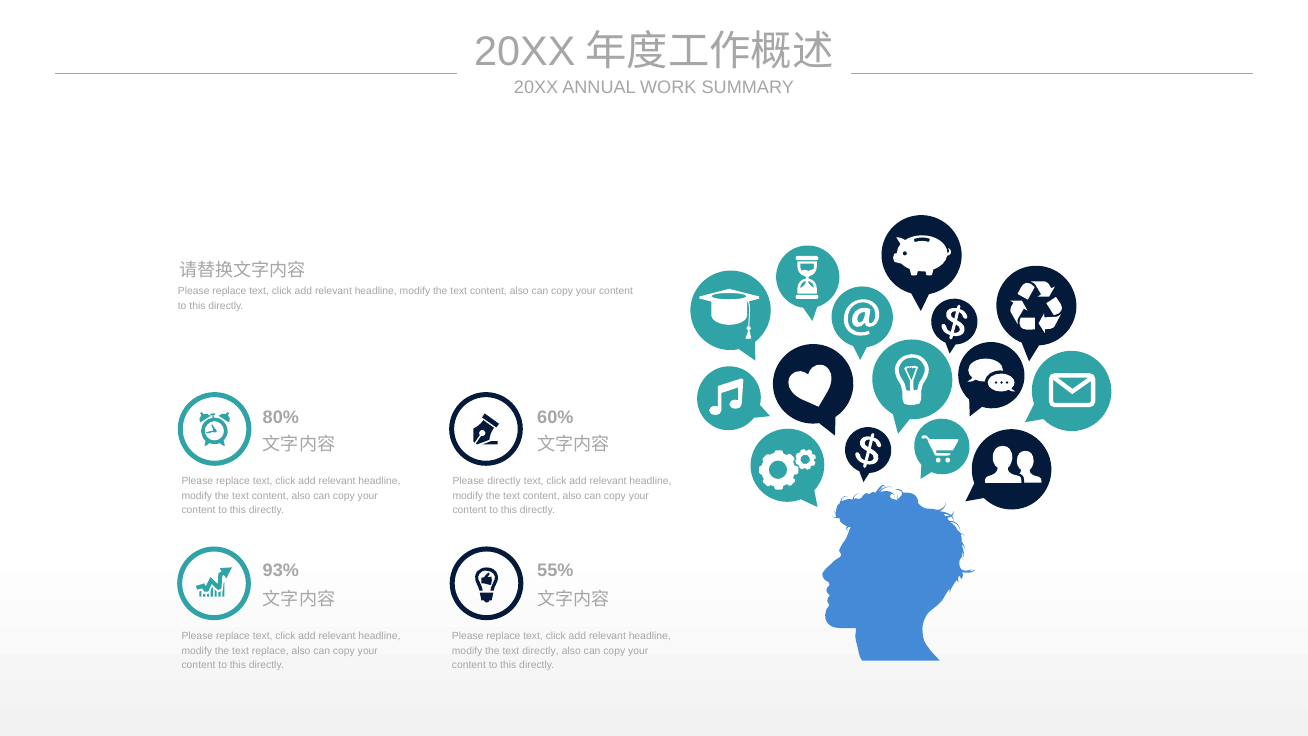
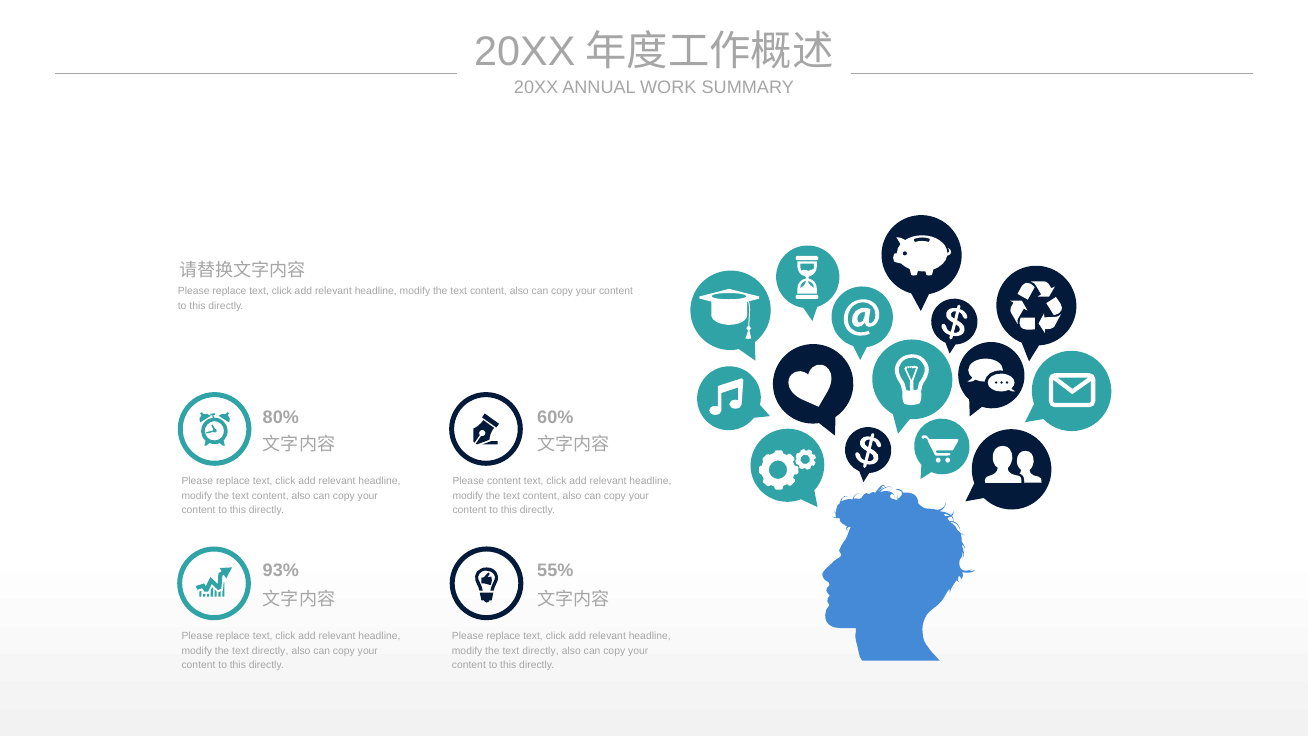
Please directly: directly -> content
replace at (270, 650): replace -> directly
